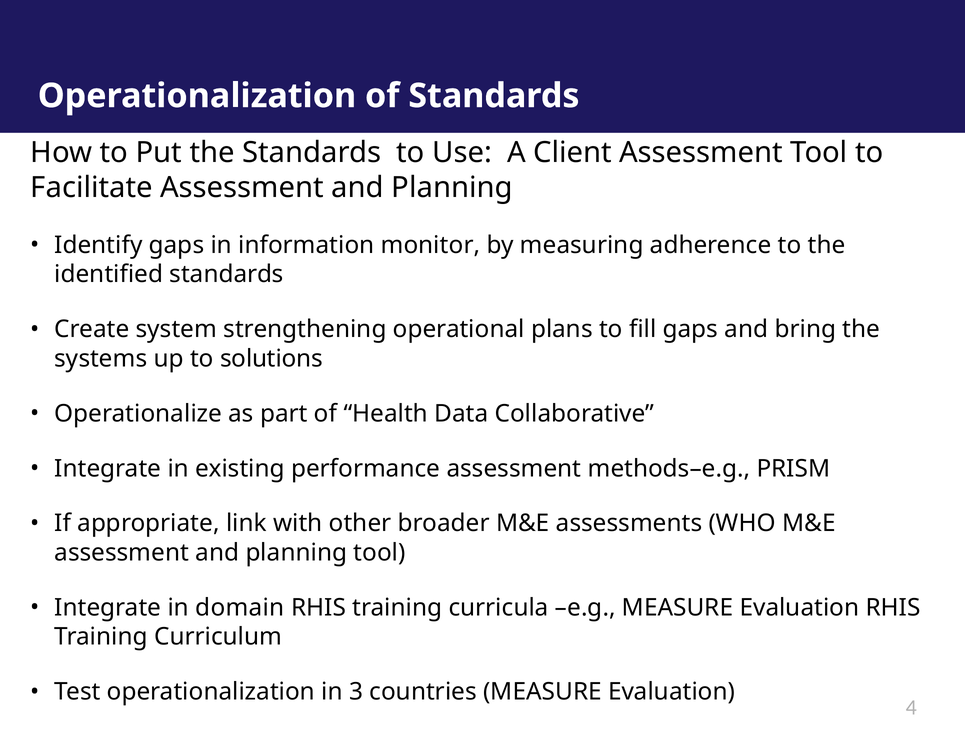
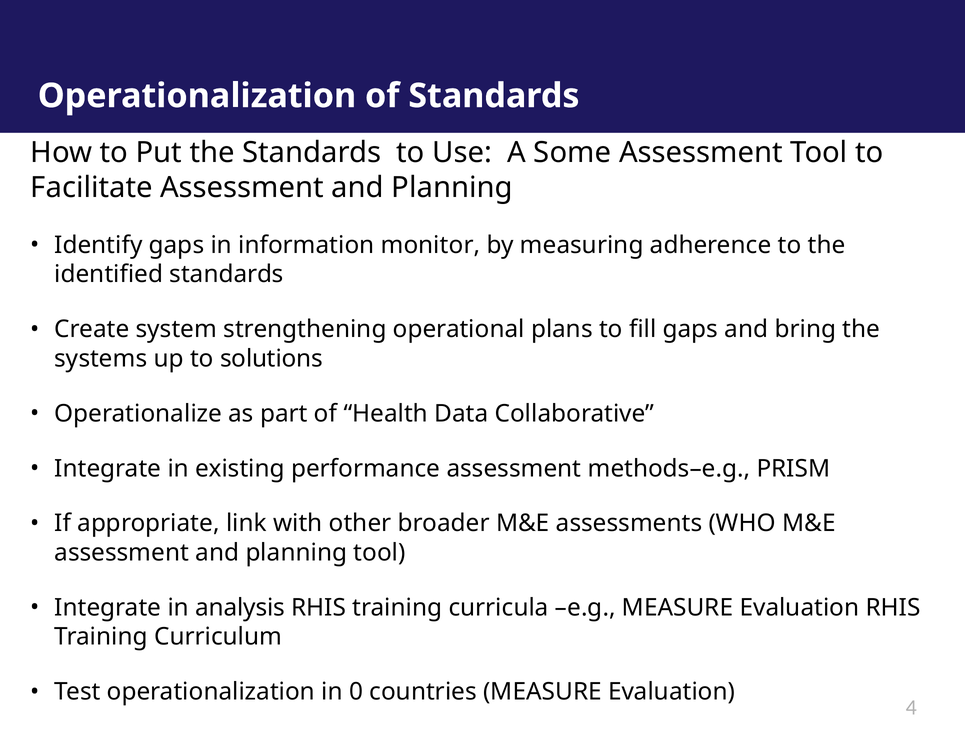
Client: Client -> Some
domain: domain -> analysis
3: 3 -> 0
